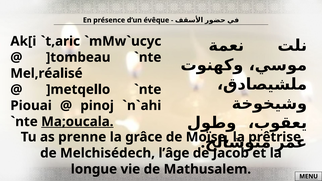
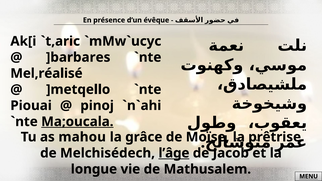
]tombeau: ]tombeau -> ]barbares
prenne: prenne -> mahou
l’âge underline: none -> present
